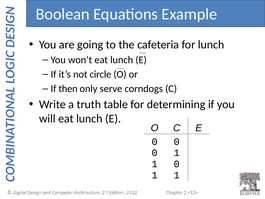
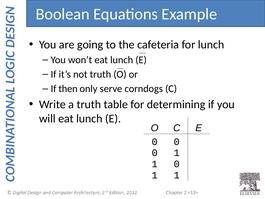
not circle: circle -> truth
